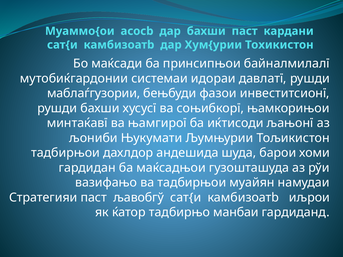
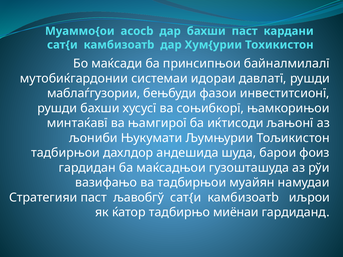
хоми: хоми -> фоиз
манбаи: манбаи -> миёнаи
